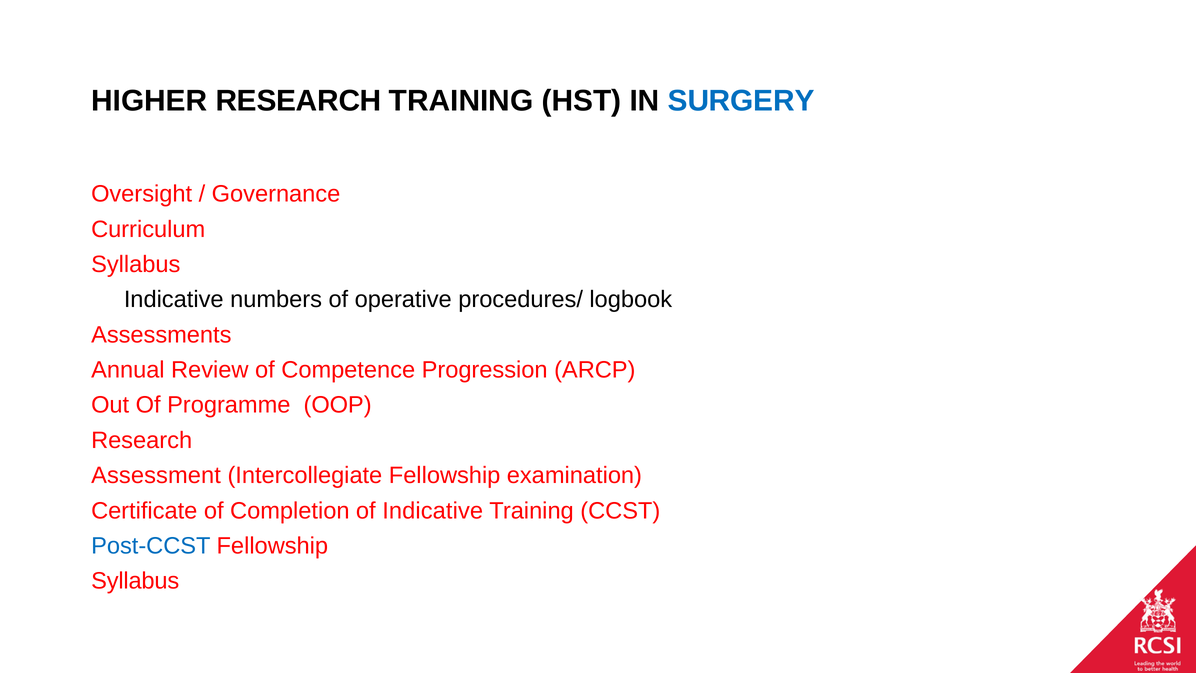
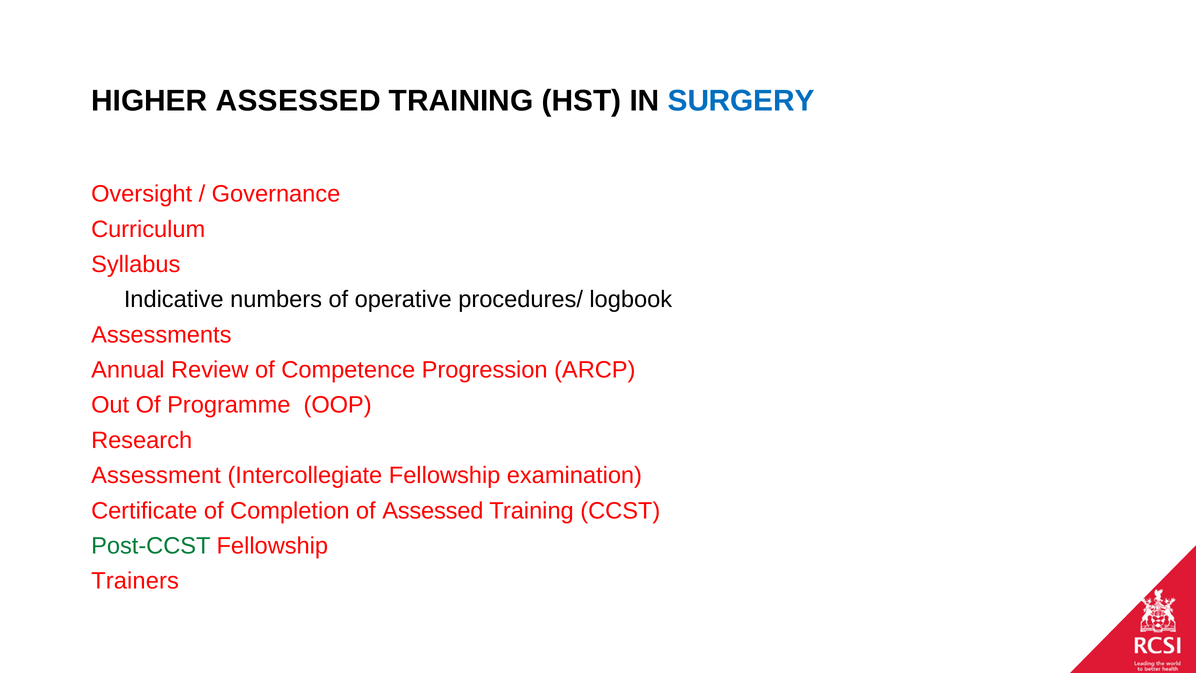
HIGHER RESEARCH: RESEARCH -> ASSESSED
of Indicative: Indicative -> Assessed
Post-CCST colour: blue -> green
Syllabus at (135, 581): Syllabus -> Trainers
